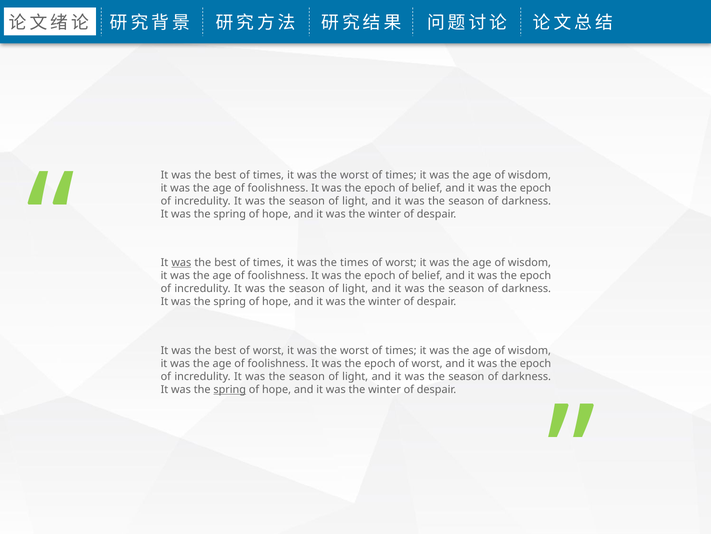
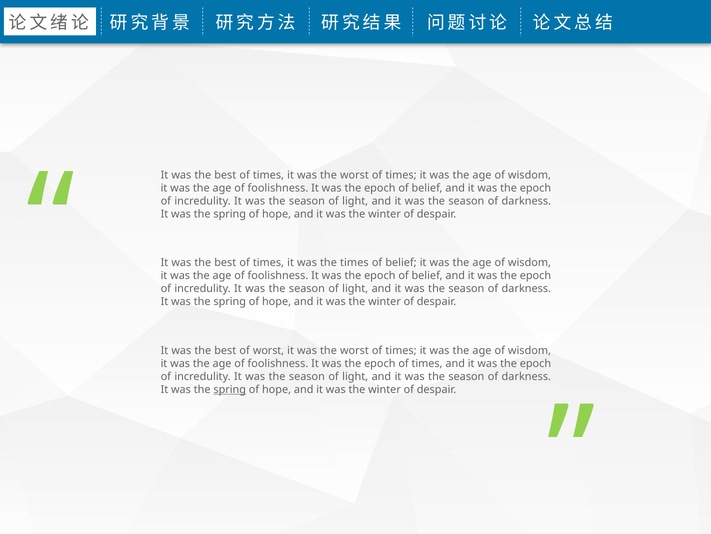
was at (181, 262) underline: present -> none
worst at (401, 262): worst -> belief
epoch of worst: worst -> times
